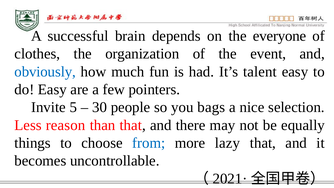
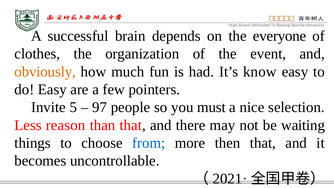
obviously colour: blue -> orange
talent: talent -> know
30: 30 -> 97
bags: bags -> must
equally: equally -> waiting
lazy: lazy -> then
